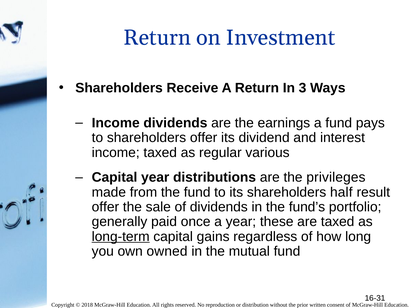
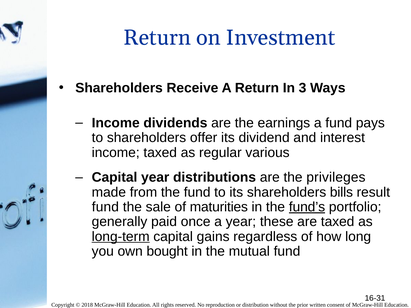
half: half -> bills
offer at (105, 207): offer -> fund
of dividends: dividends -> maturities
fund’s underline: none -> present
owned: owned -> bought
